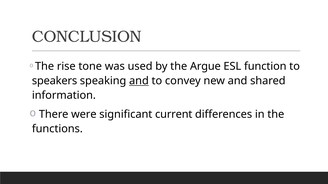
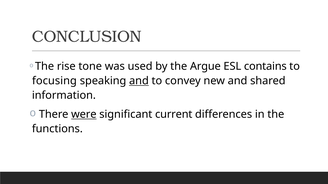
function: function -> contains
speakers: speakers -> focusing
were underline: none -> present
